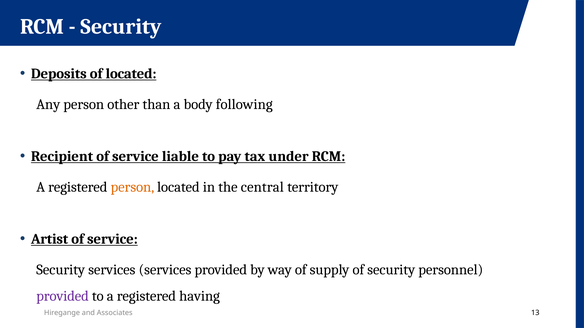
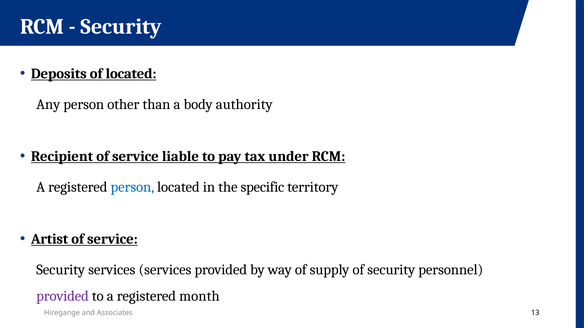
following: following -> authority
person at (132, 187) colour: orange -> blue
central: central -> specific
having: having -> month
